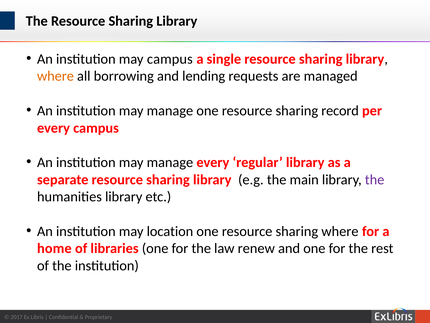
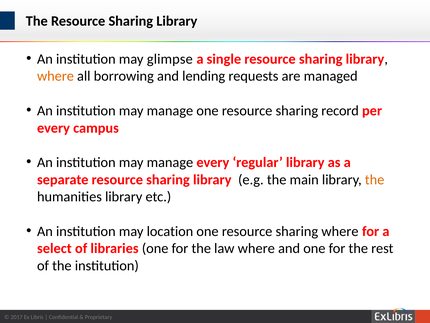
may campus: campus -> glimpse
the at (375, 179) colour: purple -> orange
home: home -> select
law renew: renew -> where
